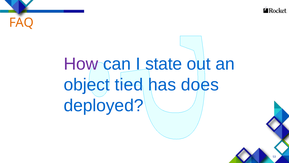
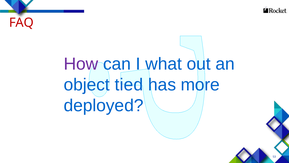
FAQ colour: orange -> red
state: state -> what
does: does -> more
